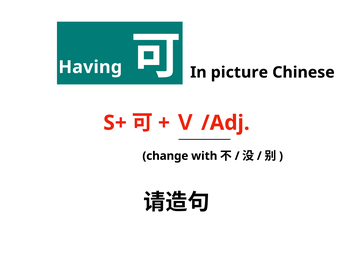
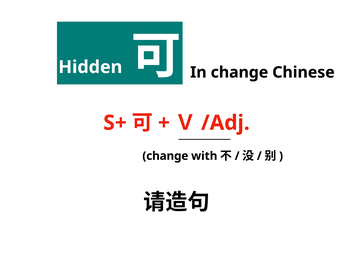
Having: Having -> Hidden
In picture: picture -> change
